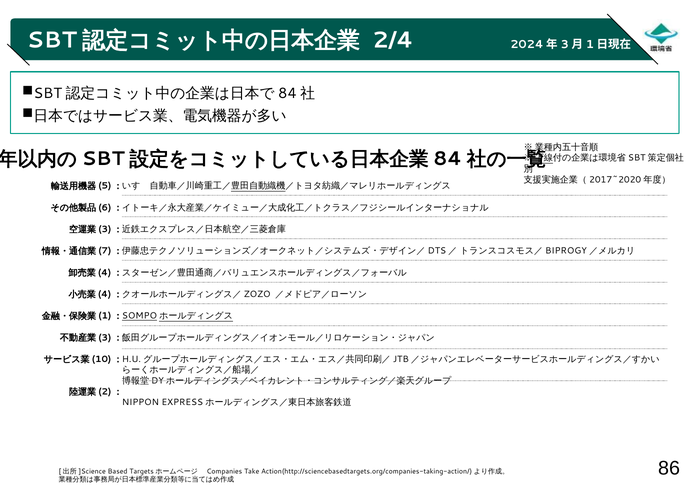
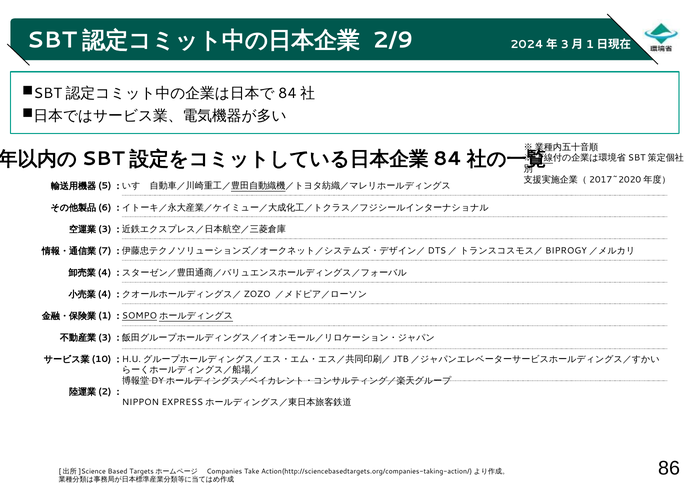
2/4: 2/4 -> 2/9
